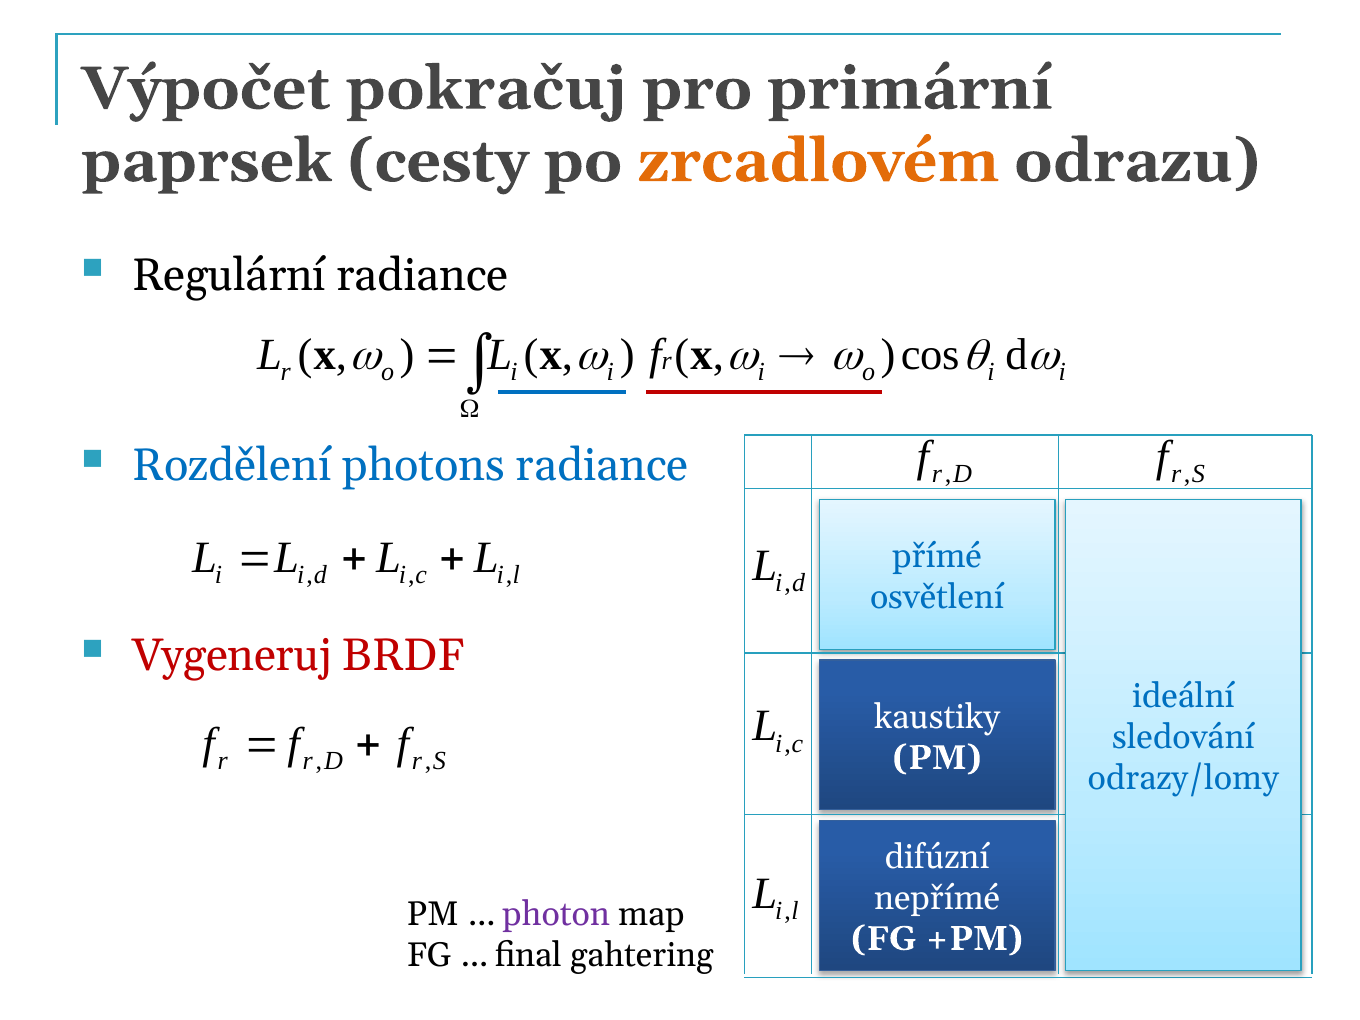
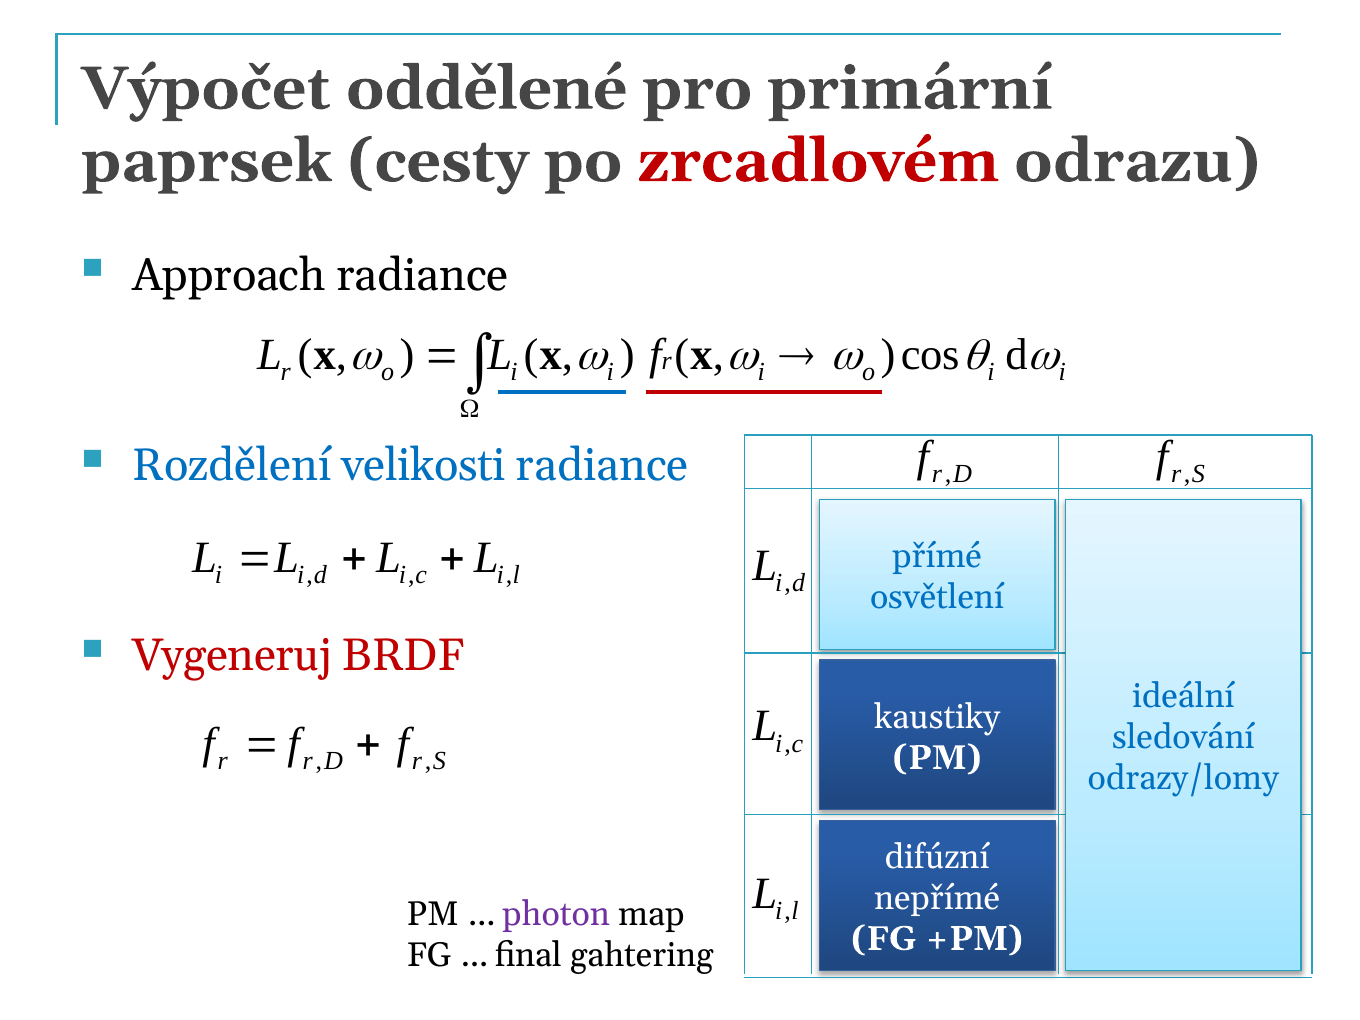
pokračuj: pokračuj -> oddělené
zrcadlovém colour: orange -> red
Regulární: Regulární -> Approach
photons: photons -> velikosti
